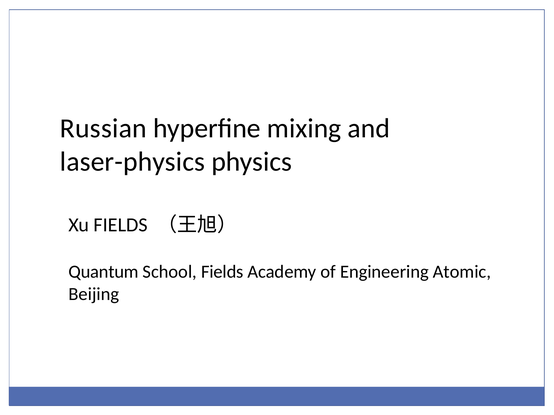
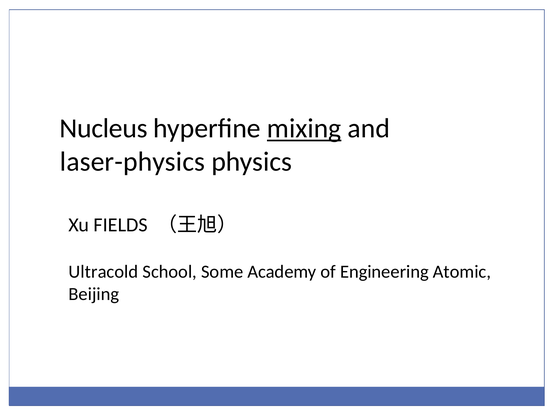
Russian: Russian -> Nucleus
mixing underline: none -> present
Quantum: Quantum -> Ultracold
School Fields: Fields -> Some
